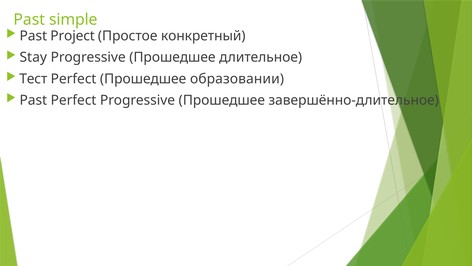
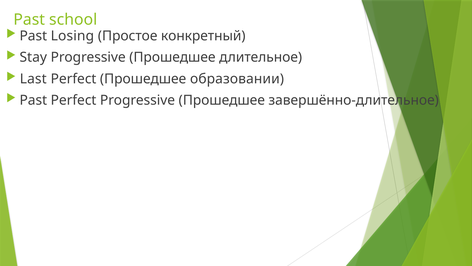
simple: simple -> school
Project: Project -> Losing
Тест: Тест -> Last
